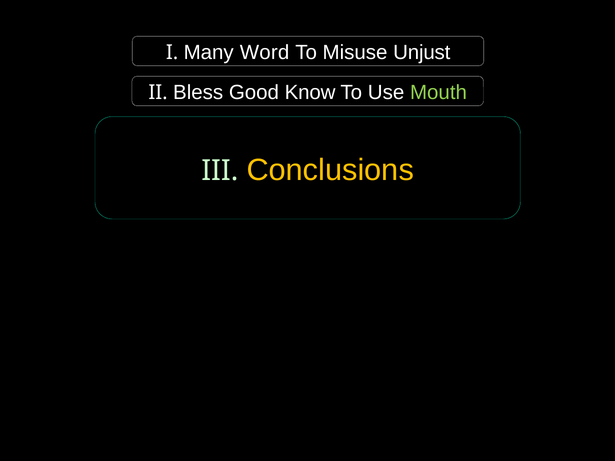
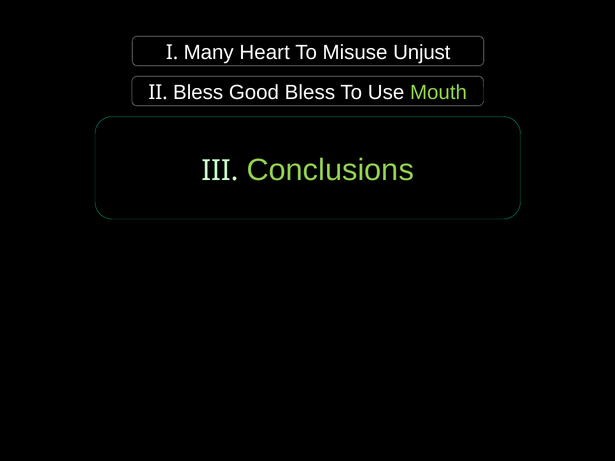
Word: Word -> Heart
Good Know: Know -> Bless
Conclusions colour: yellow -> light green
